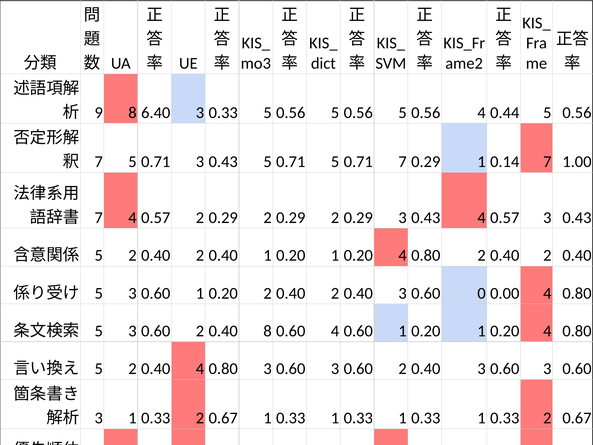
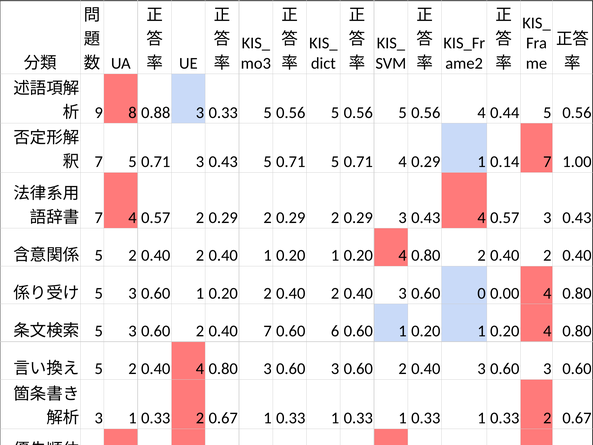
6.40: 6.40 -> 0.88
0.71 7: 7 -> 4
0.40 8: 8 -> 7
0.60 4: 4 -> 6
